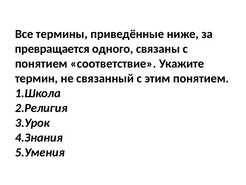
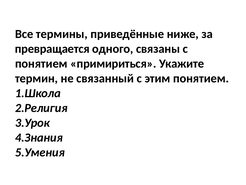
соответствие: соответствие -> примириться
